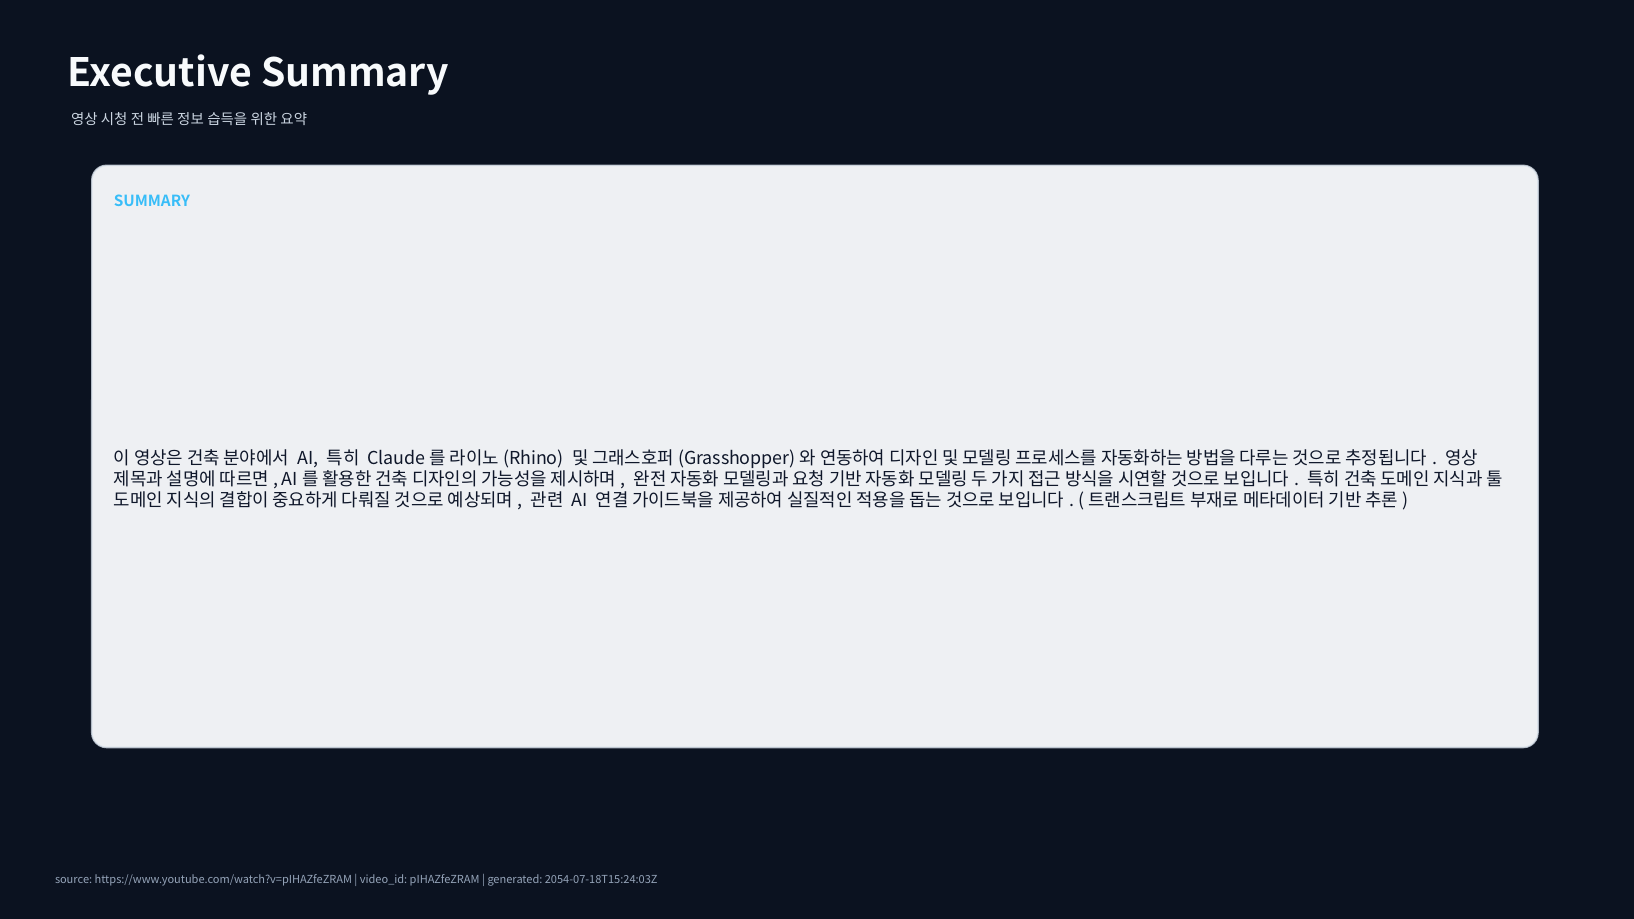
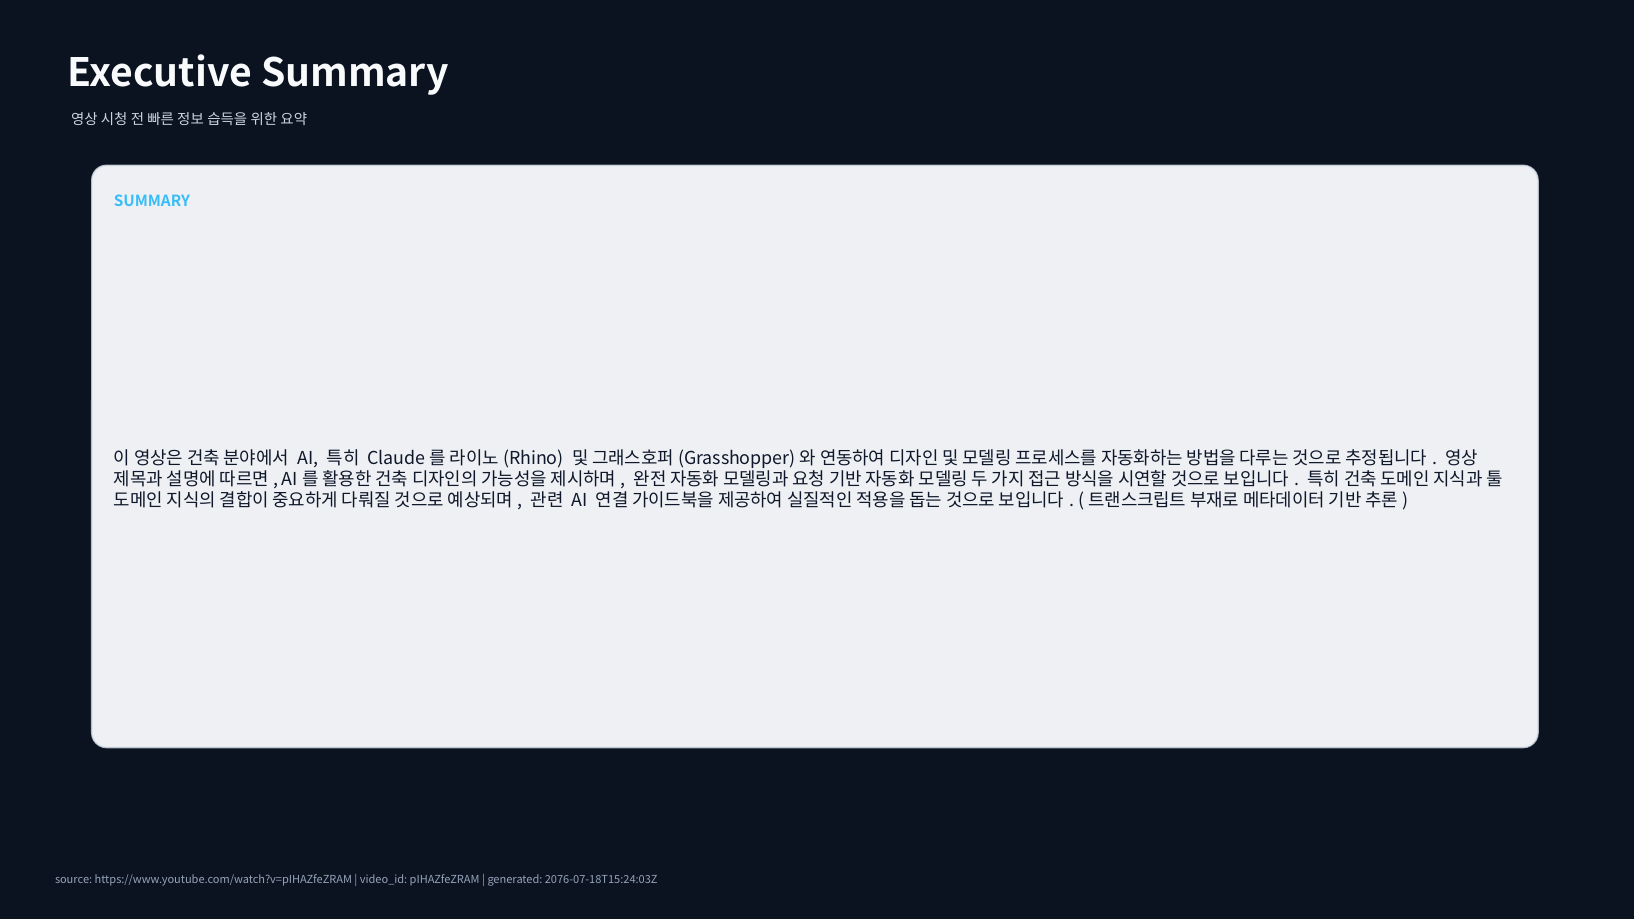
2054-07-18T15:24:03Z: 2054-07-18T15:24:03Z -> 2076-07-18T15:24:03Z
